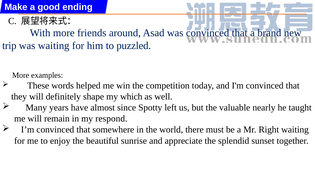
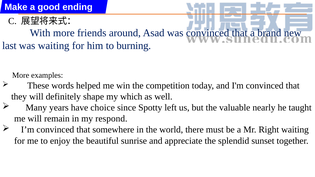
trip: trip -> last
puzzled: puzzled -> burning
almost: almost -> choice
